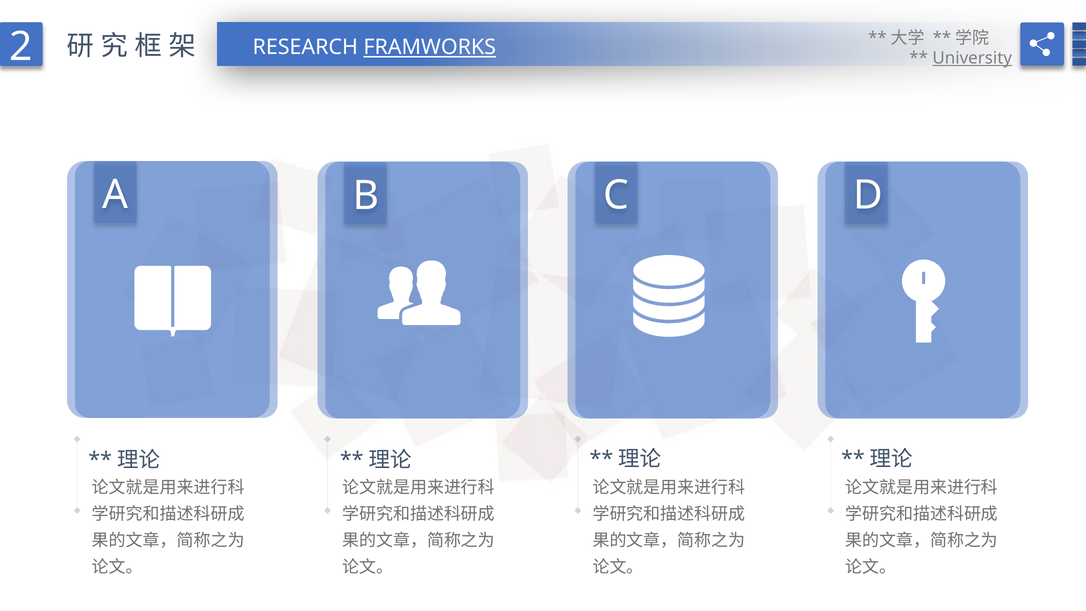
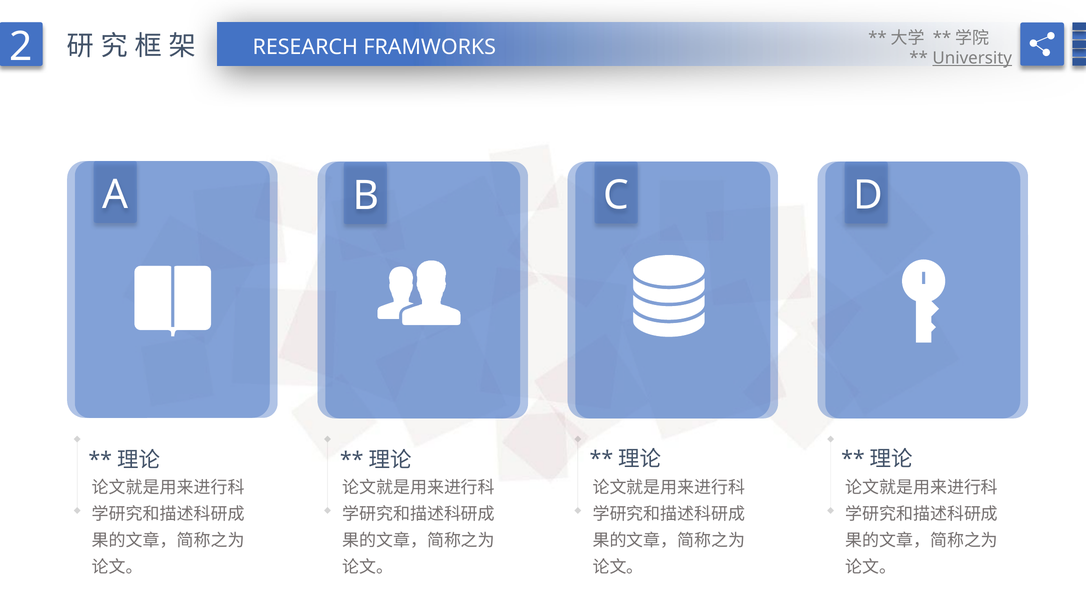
FRAMWORKS underline: present -> none
